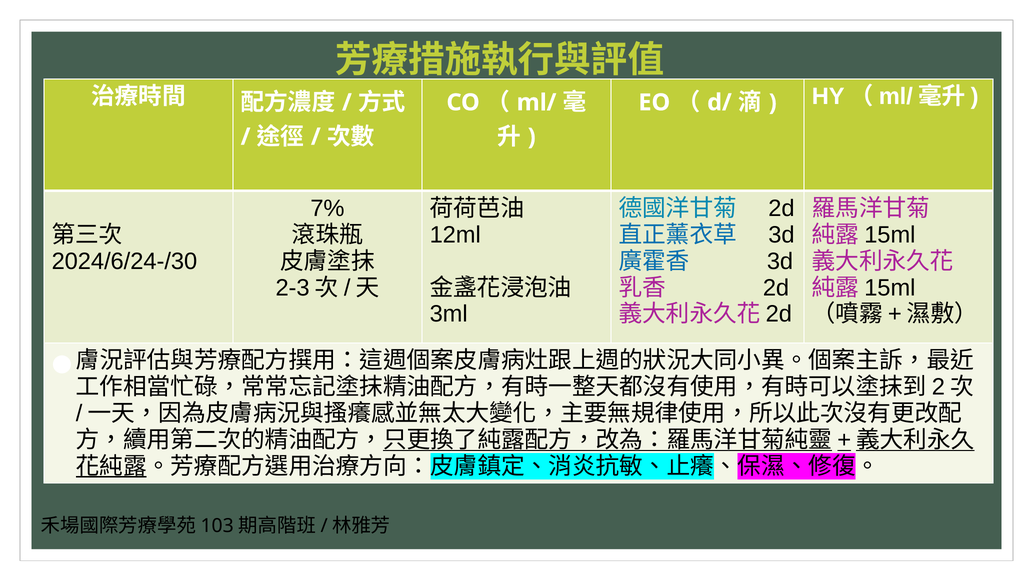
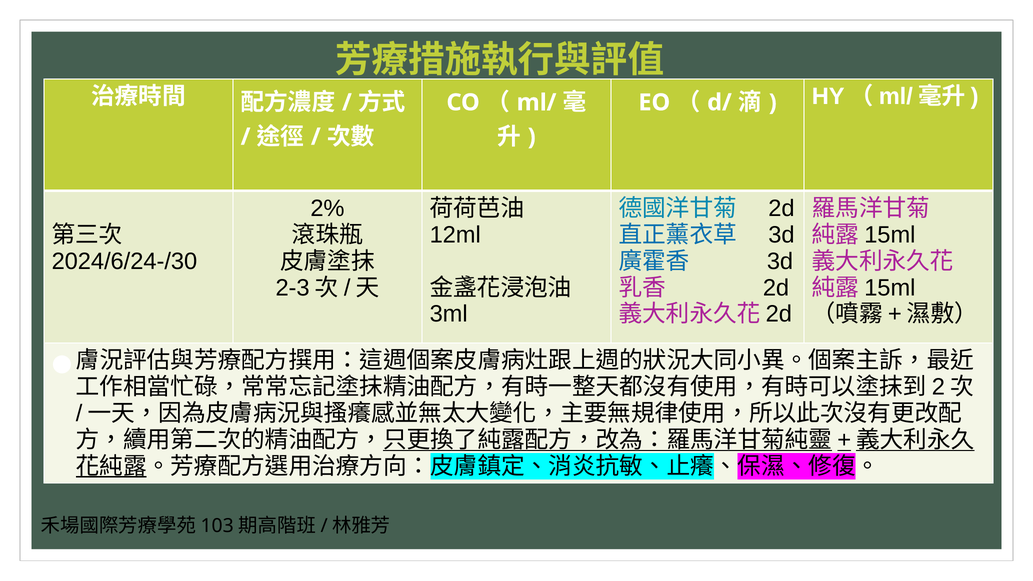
7%: 7% -> 2%
